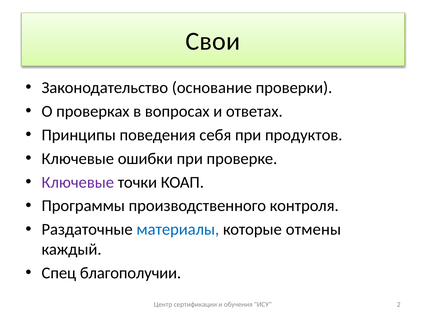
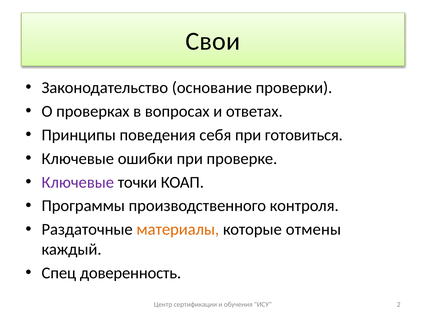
продуктов: продуктов -> готовиться
материалы colour: blue -> orange
благополучии: благополучии -> доверенность
